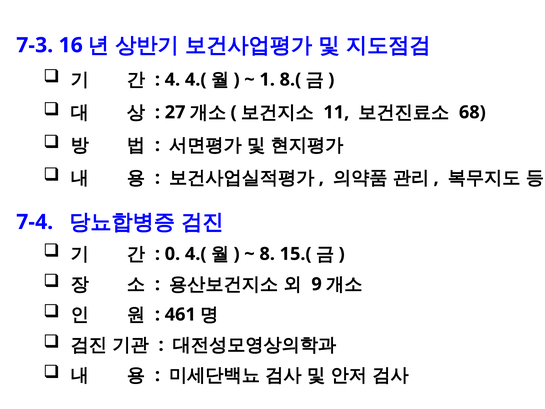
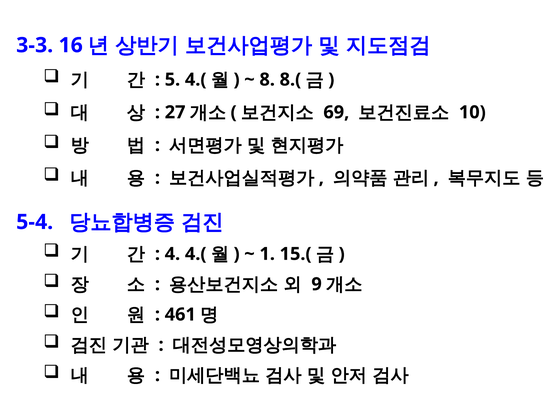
7-3: 7-3 -> 3-3
4: 4 -> 5
1: 1 -> 8
11: 11 -> 69
68: 68 -> 10
7-4: 7-4 -> 5-4
0: 0 -> 4
8: 8 -> 1
